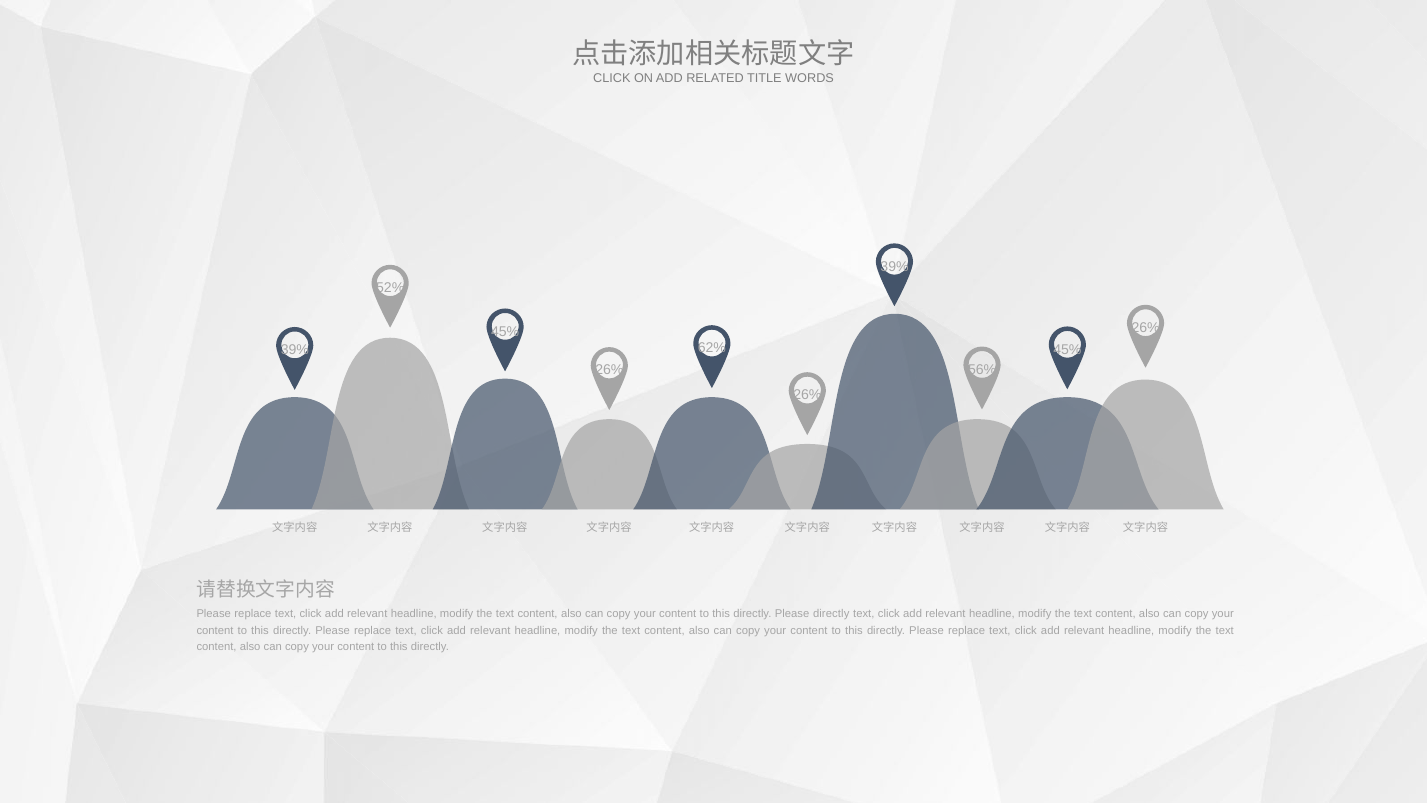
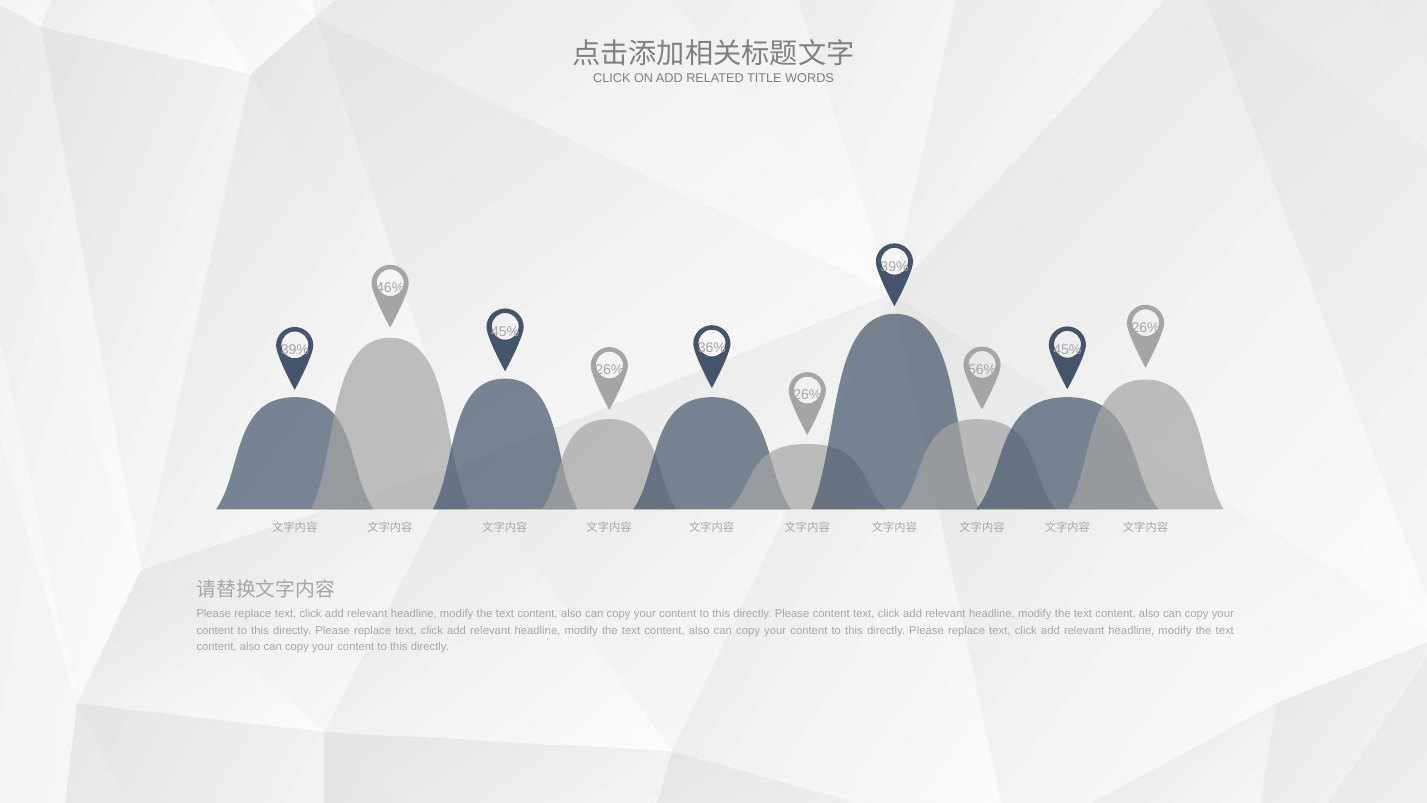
52%: 52% -> 46%
62%: 62% -> 36%
Please directly: directly -> content
